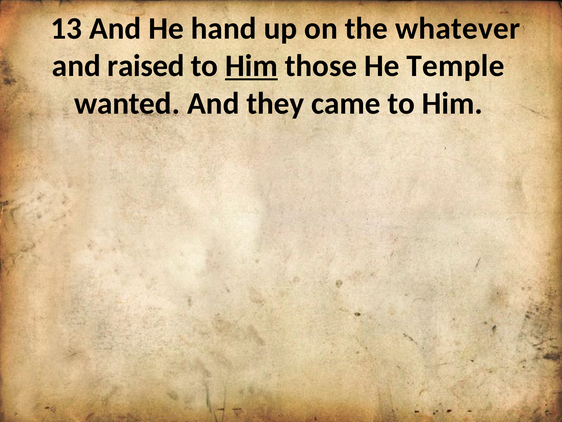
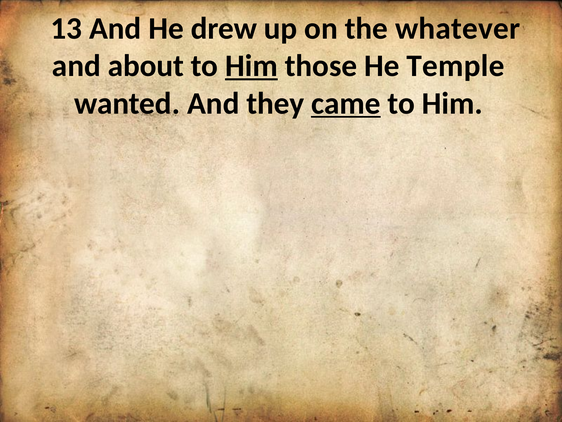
hand: hand -> drew
raised: raised -> about
came underline: none -> present
